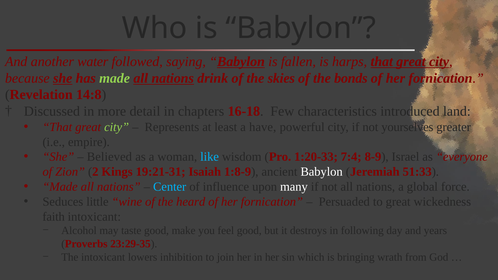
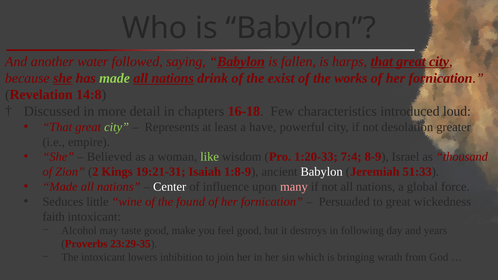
skies: skies -> exist
bonds: bonds -> works
land: land -> loud
yourselves: yourselves -> desolation
like colour: light blue -> light green
everyone: everyone -> thousand
Center colour: light blue -> white
many colour: white -> pink
heard: heard -> found
